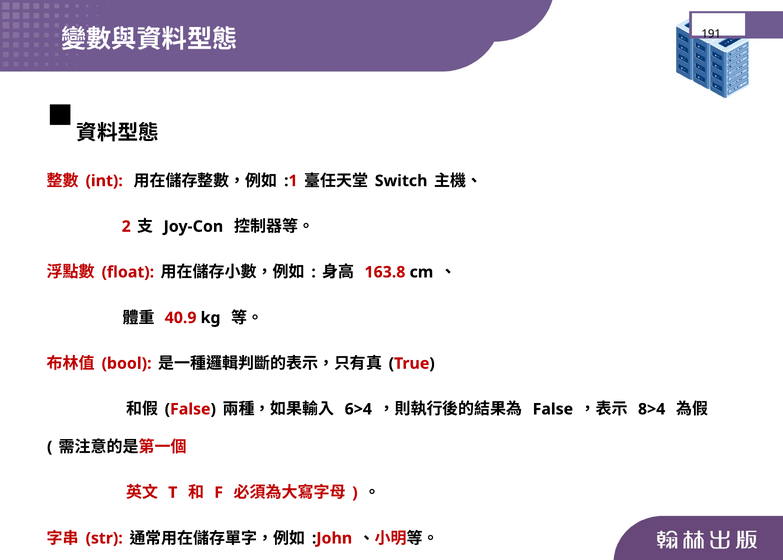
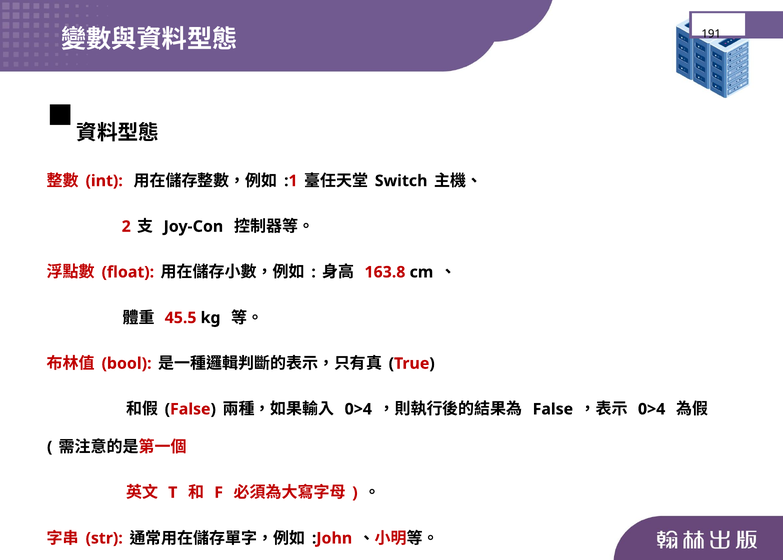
40.9: 40.9 -> 45.5
6>4 at (358, 409): 6>4 -> 0>4
8>4 at (652, 409): 8>4 -> 0>4
